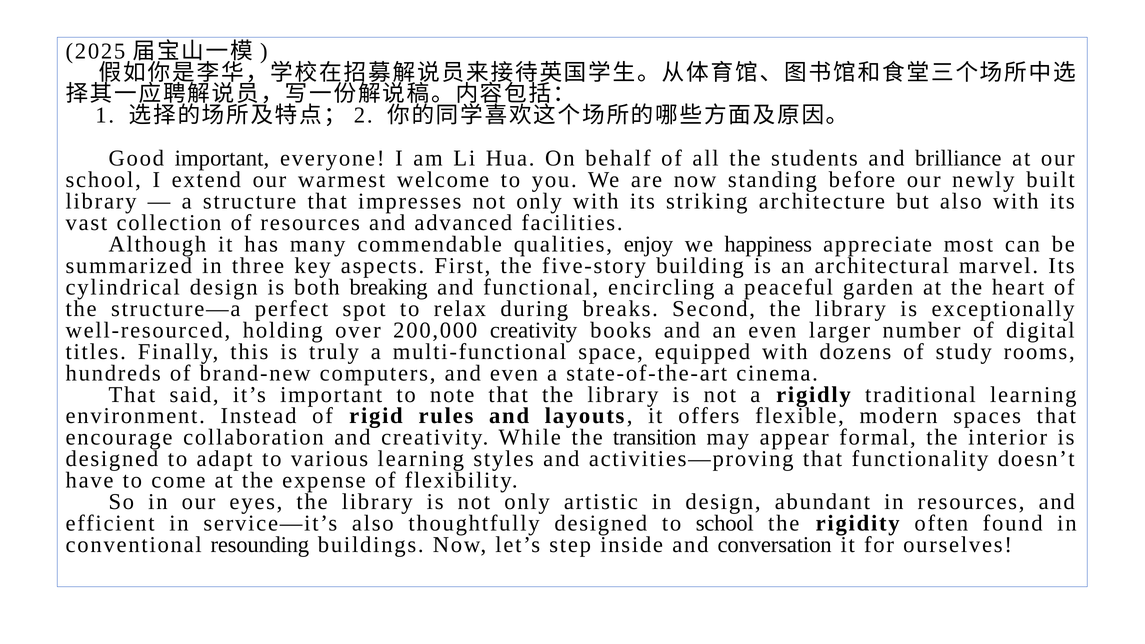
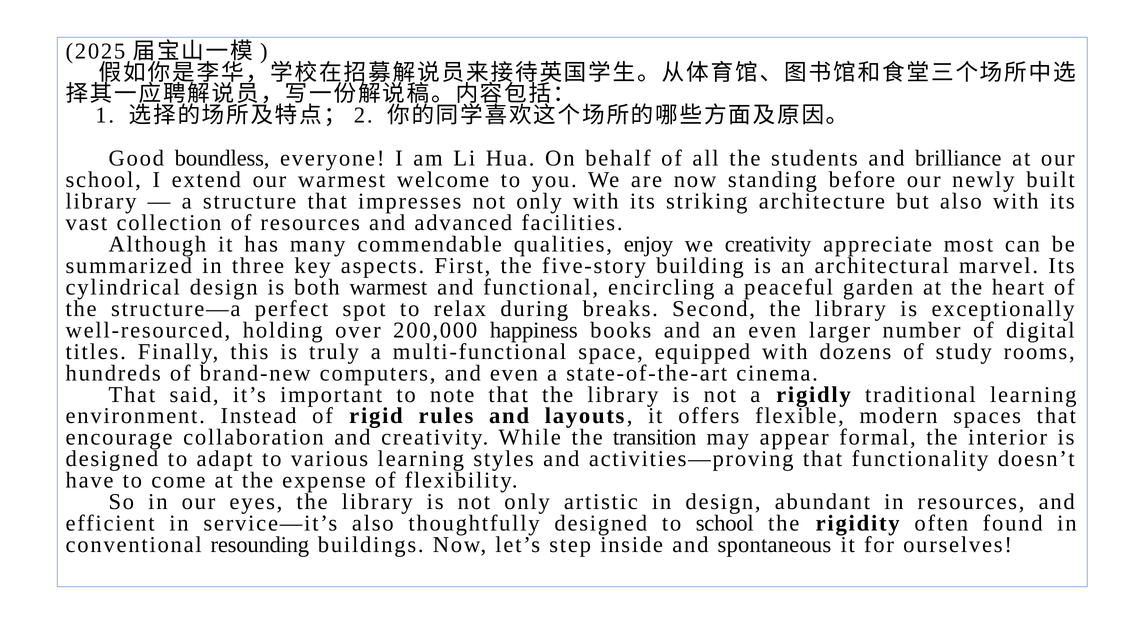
Good important: important -> boundless
we happiness: happiness -> creativity
both breaking: breaking -> warmest
200,000 creativity: creativity -> happiness
conversation: conversation -> spontaneous
